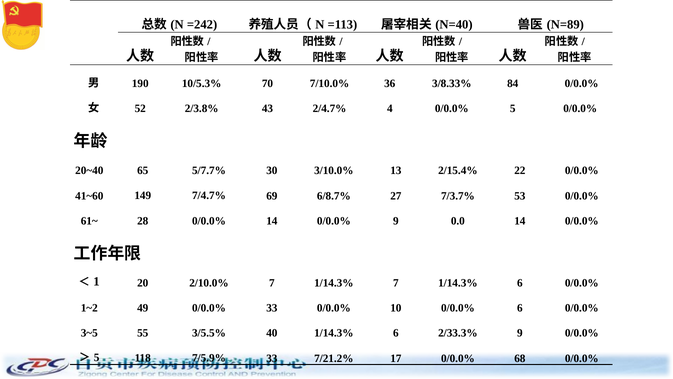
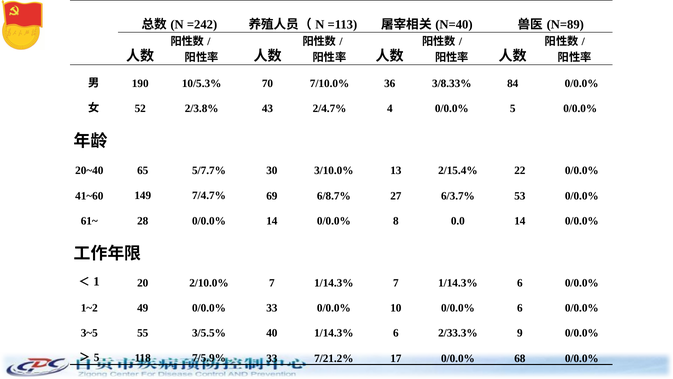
7/3.7%: 7/3.7% -> 6/3.7%
0/0.0% 9: 9 -> 8
